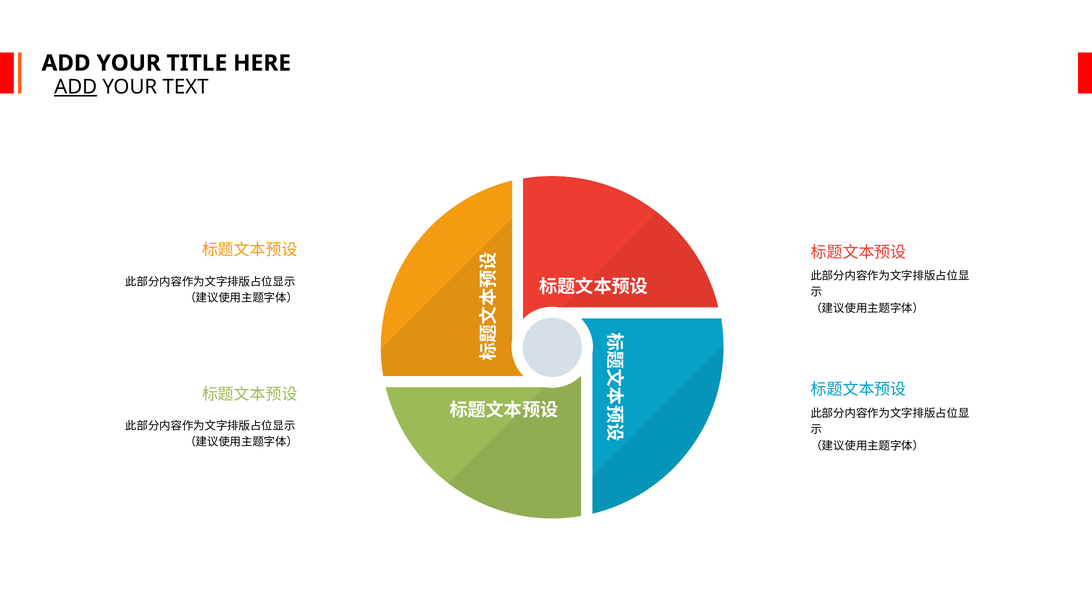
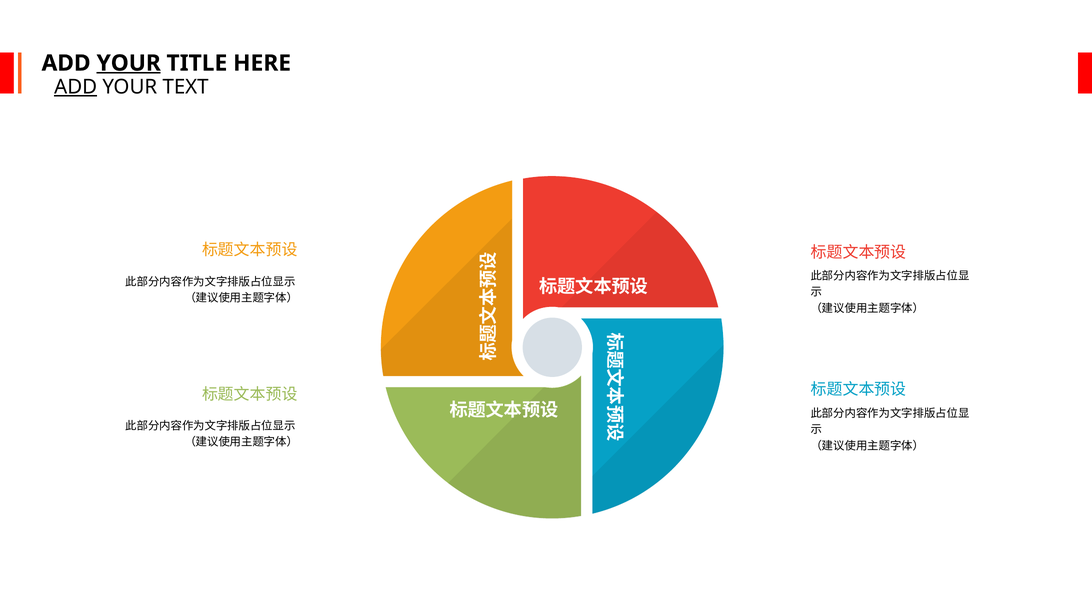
YOUR at (129, 63) underline: none -> present
